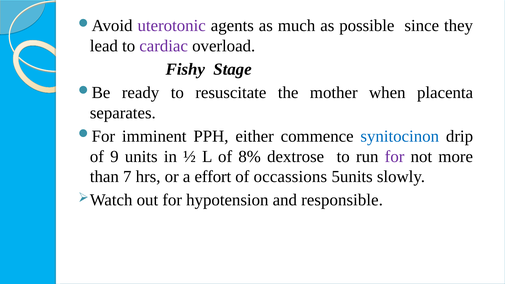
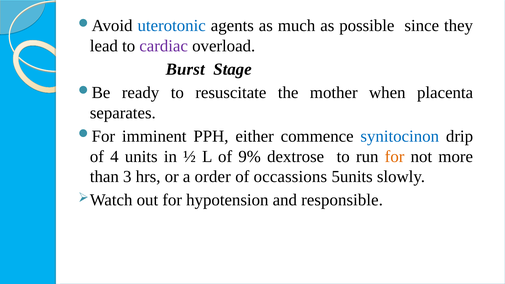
uterotonic colour: purple -> blue
Fishy: Fishy -> Burst
9: 9 -> 4
8%: 8% -> 9%
for at (395, 156) colour: purple -> orange
7: 7 -> 3
effort: effort -> order
